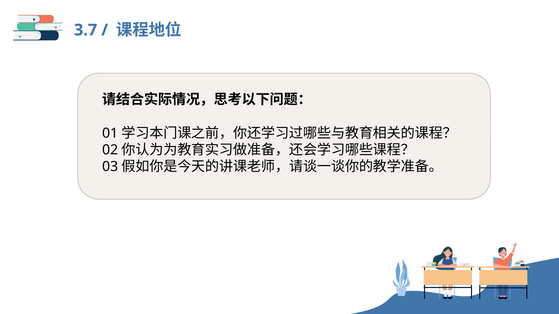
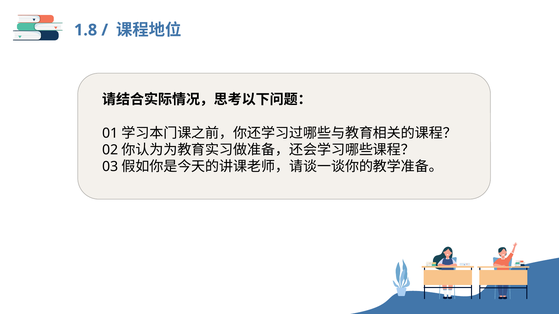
3.7: 3.7 -> 1.8
